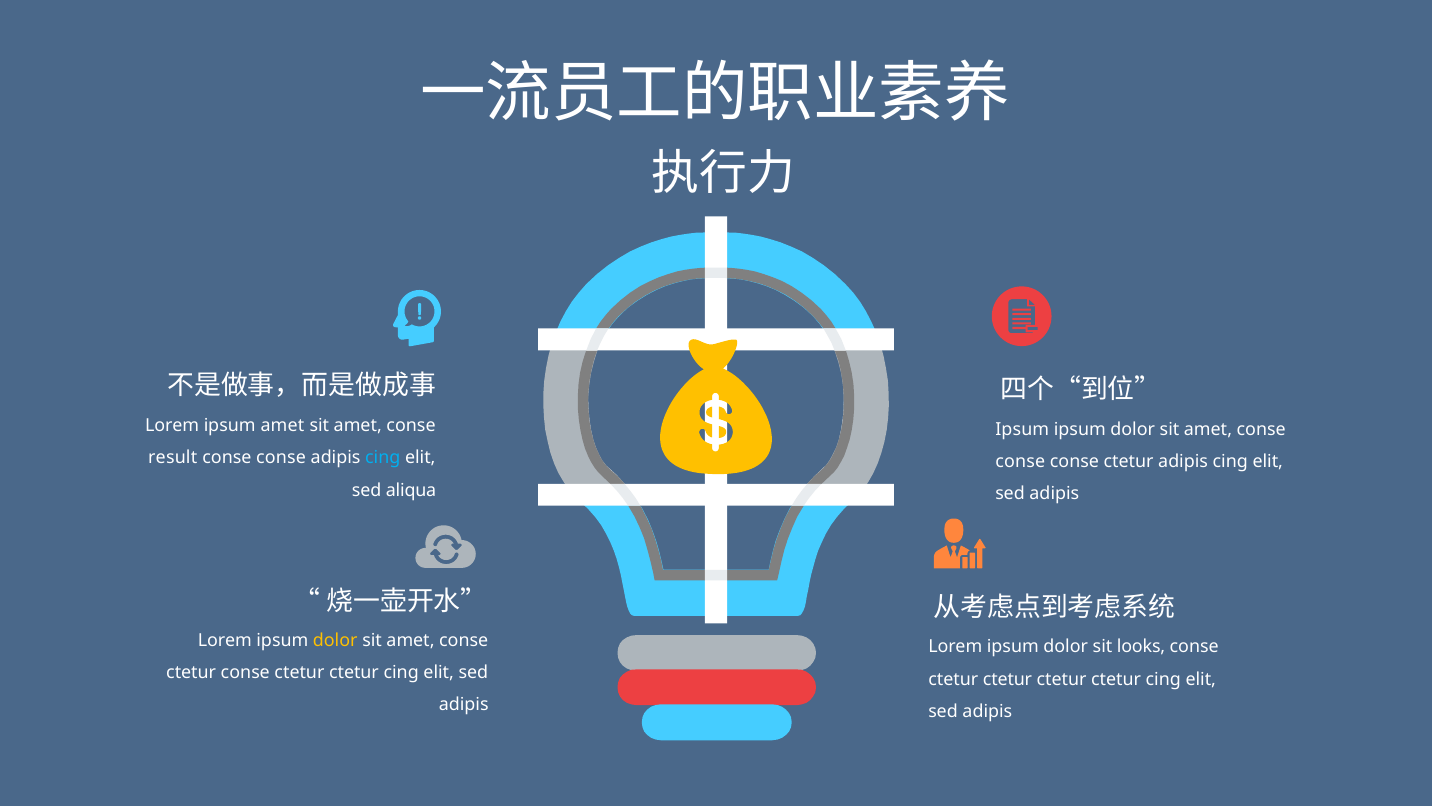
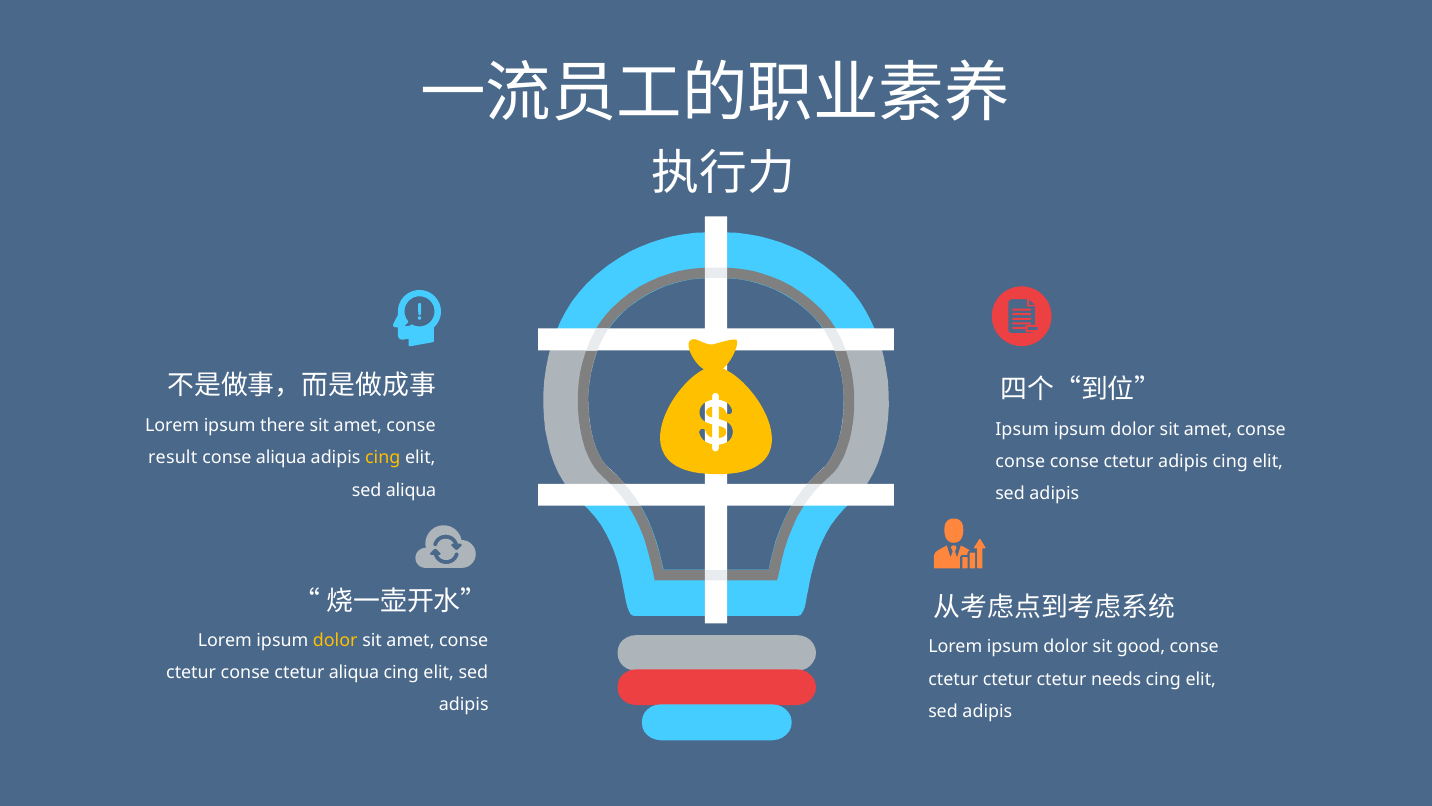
ipsum amet: amet -> there
conse at (281, 458): conse -> aliqua
cing at (383, 458) colour: light blue -> yellow
looks: looks -> good
ctetur conse ctetur ctetur: ctetur -> aliqua
ctetur at (1116, 679): ctetur -> needs
